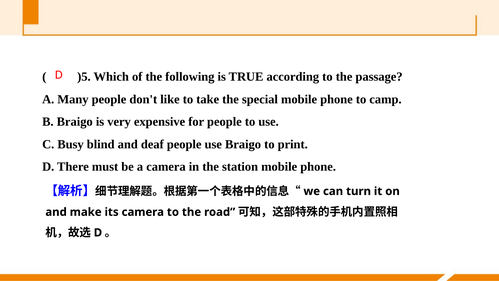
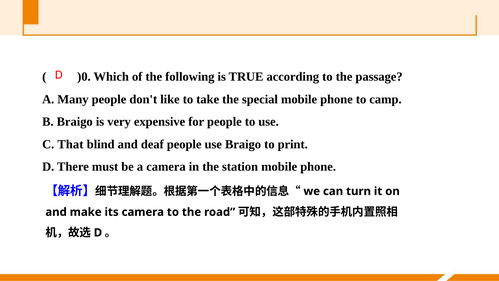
)5: )5 -> )0
Busy: Busy -> That
